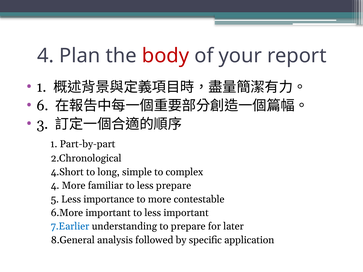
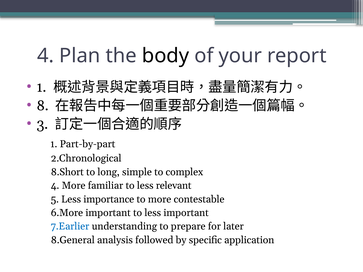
body colour: red -> black
6: 6 -> 8
4.Short: 4.Short -> 8.Short
less prepare: prepare -> relevant
